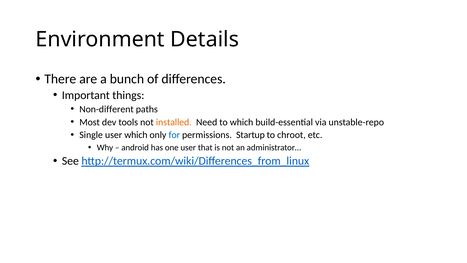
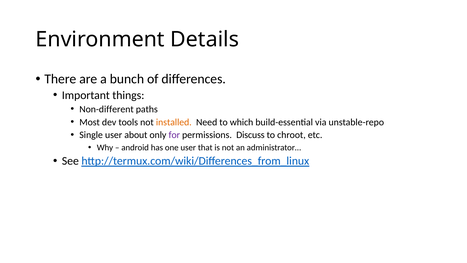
user which: which -> about
for colour: blue -> purple
Startup: Startup -> Discuss
